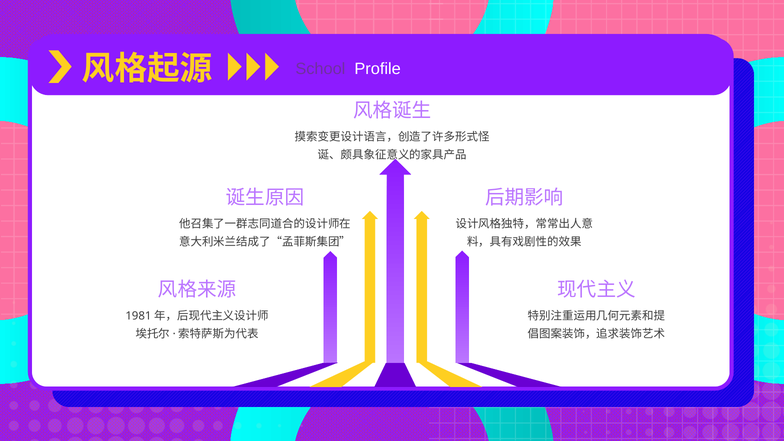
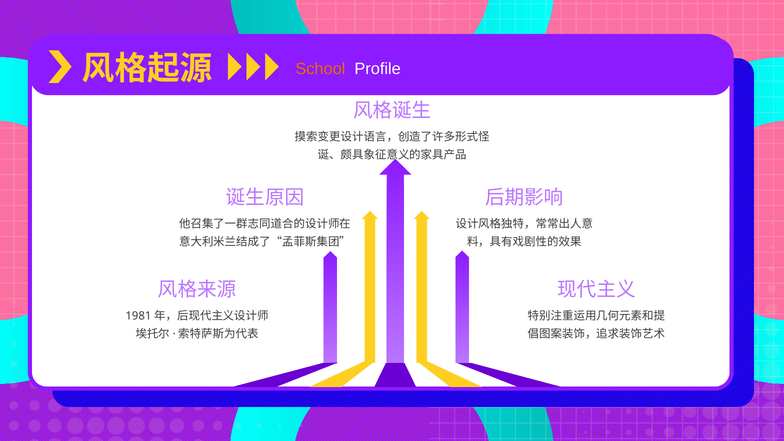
School colour: purple -> orange
